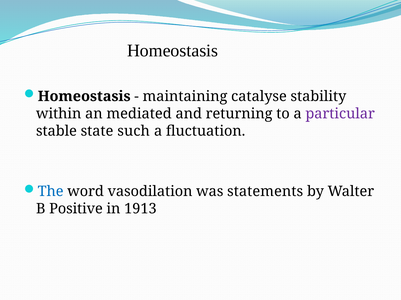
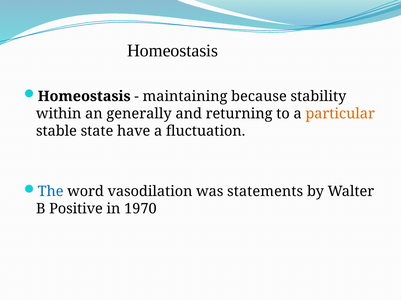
catalyse: catalyse -> because
mediated: mediated -> generally
particular colour: purple -> orange
such: such -> have
1913: 1913 -> 1970
